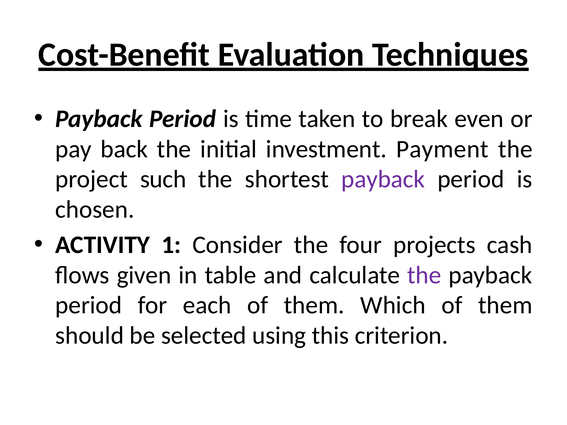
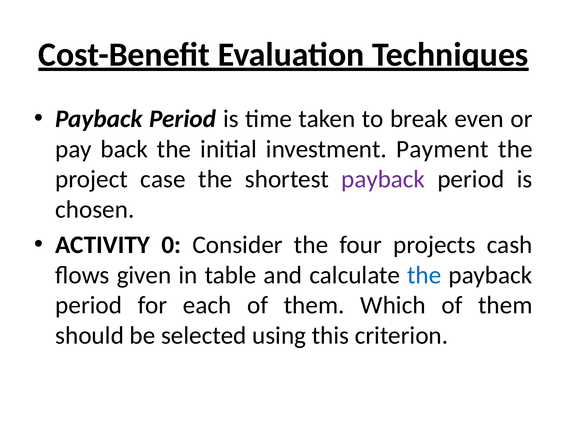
such: such -> case
1: 1 -> 0
the at (424, 275) colour: purple -> blue
